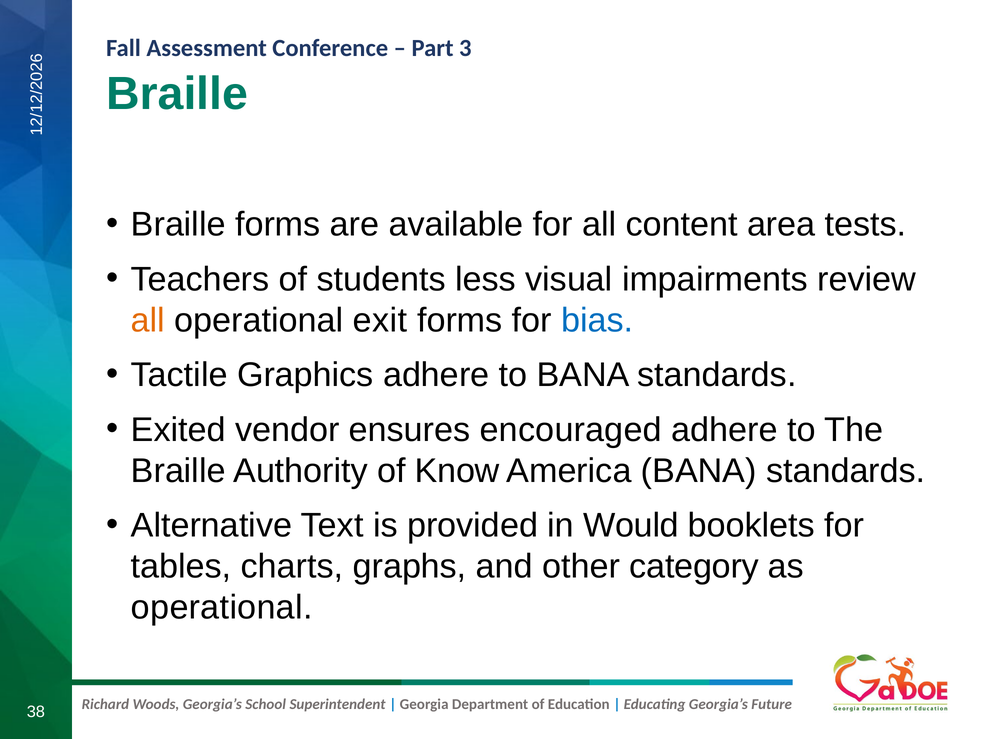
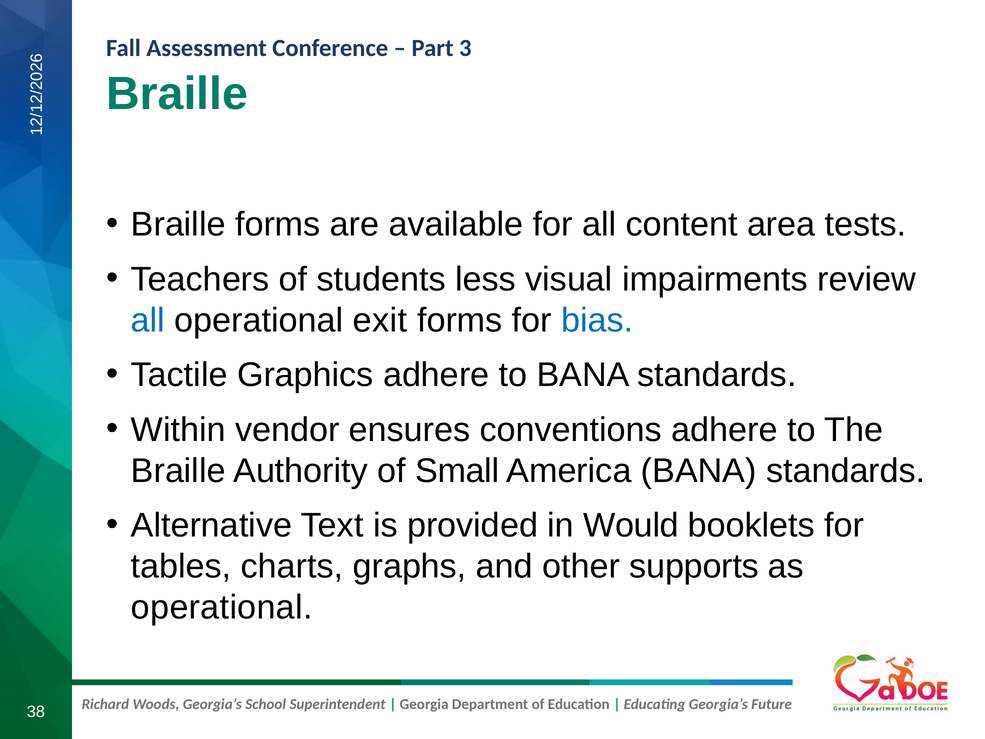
all at (148, 320) colour: orange -> blue
Exited: Exited -> Within
encouraged: encouraged -> conventions
Know: Know -> Small
category: category -> supports
